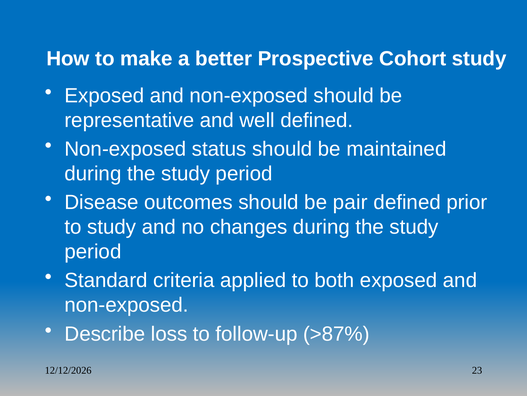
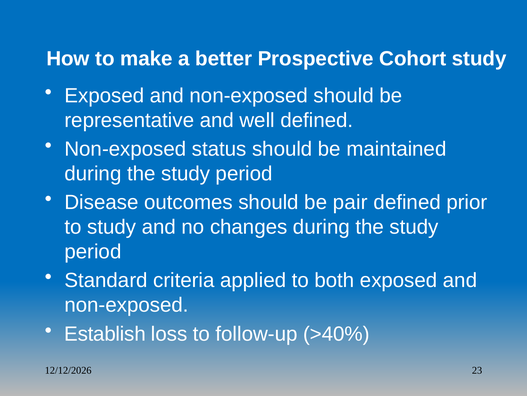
Describe: Describe -> Establish
>87%: >87% -> >40%
